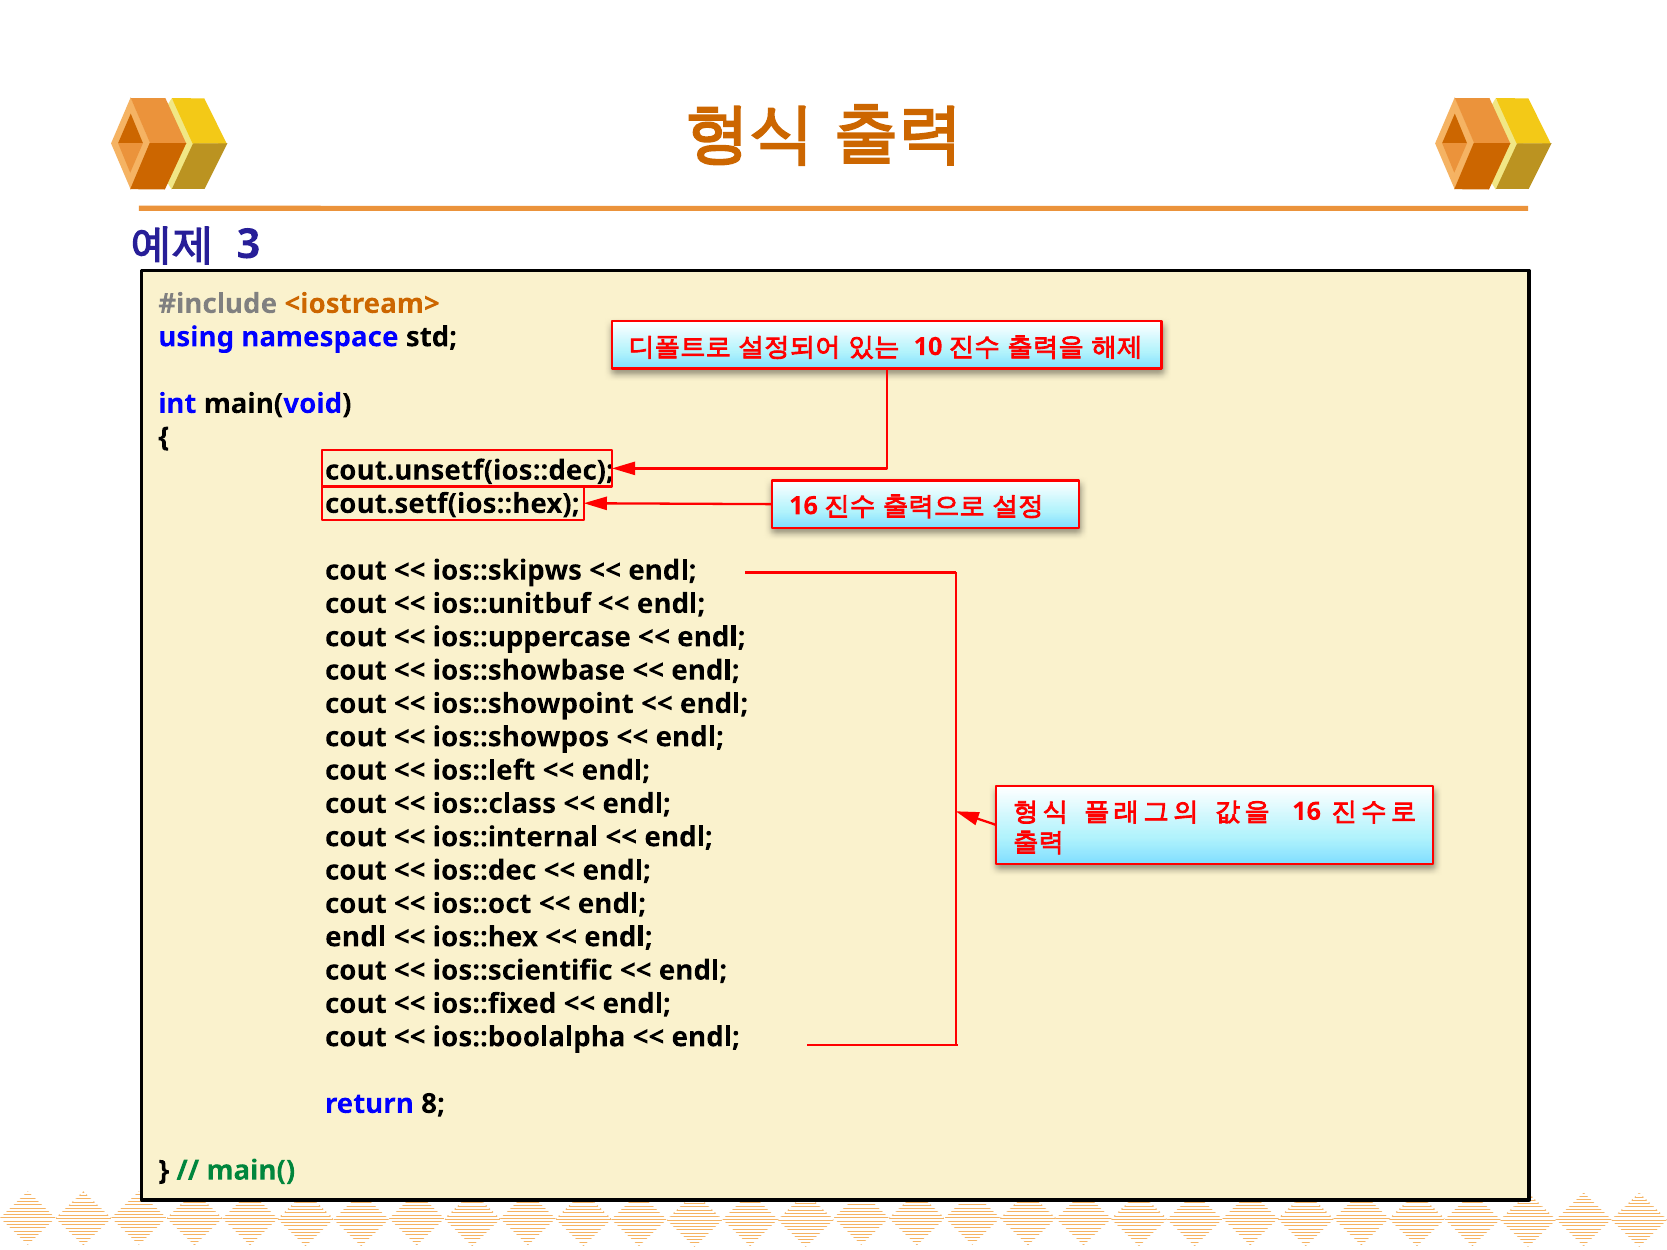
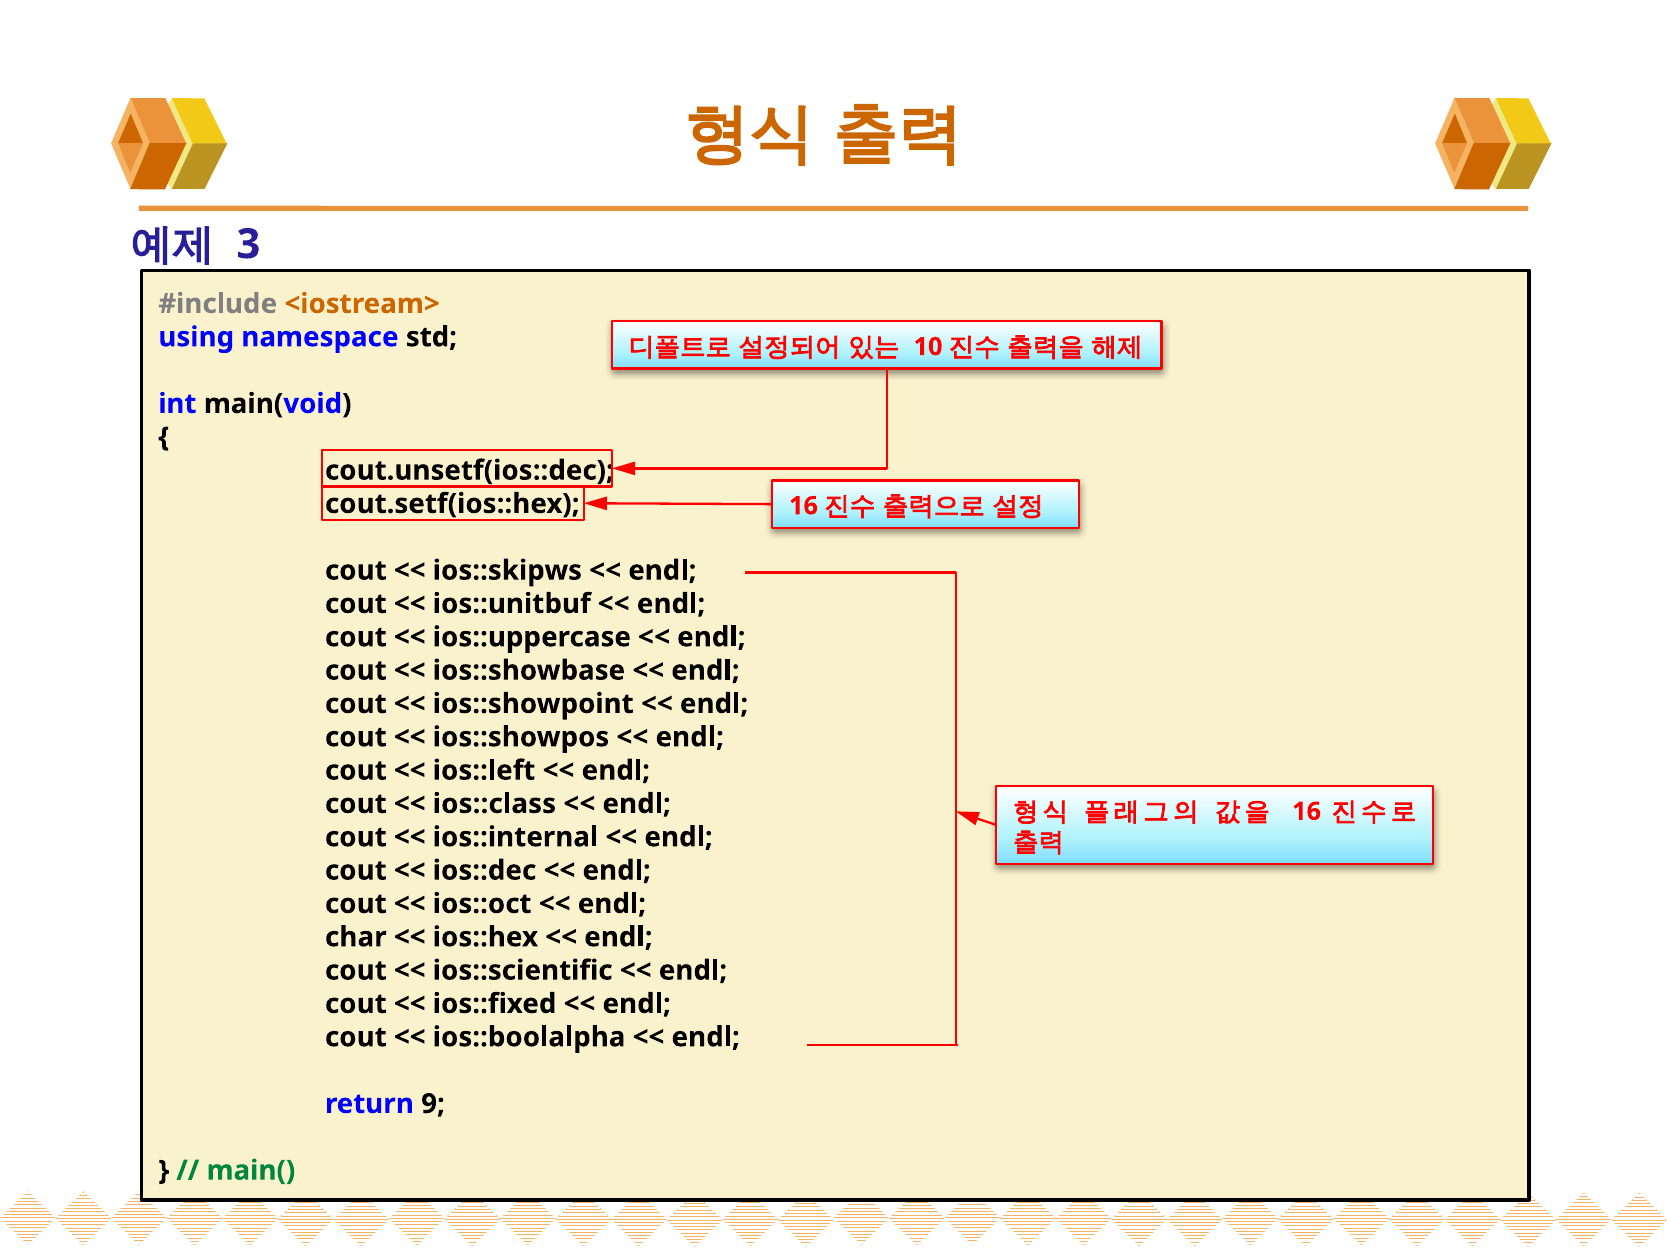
endl at (356, 937): endl -> char
8: 8 -> 9
